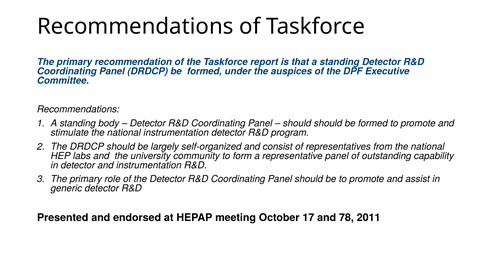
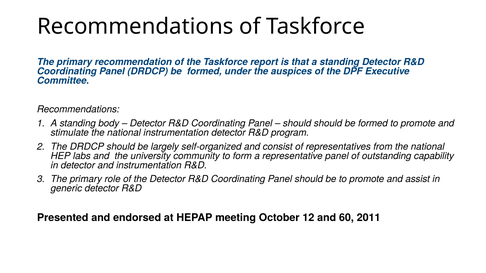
17: 17 -> 12
78: 78 -> 60
